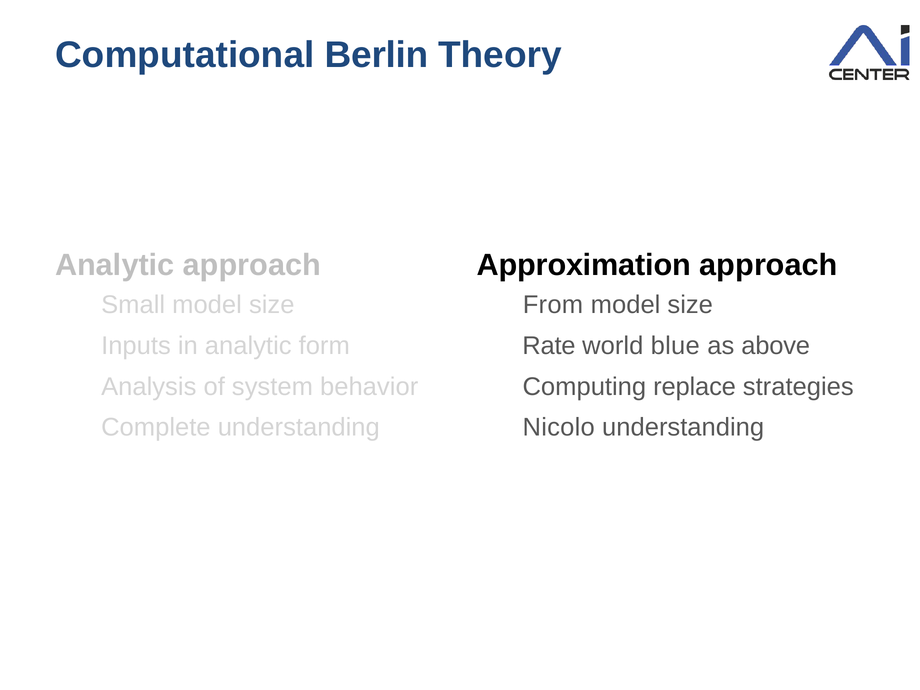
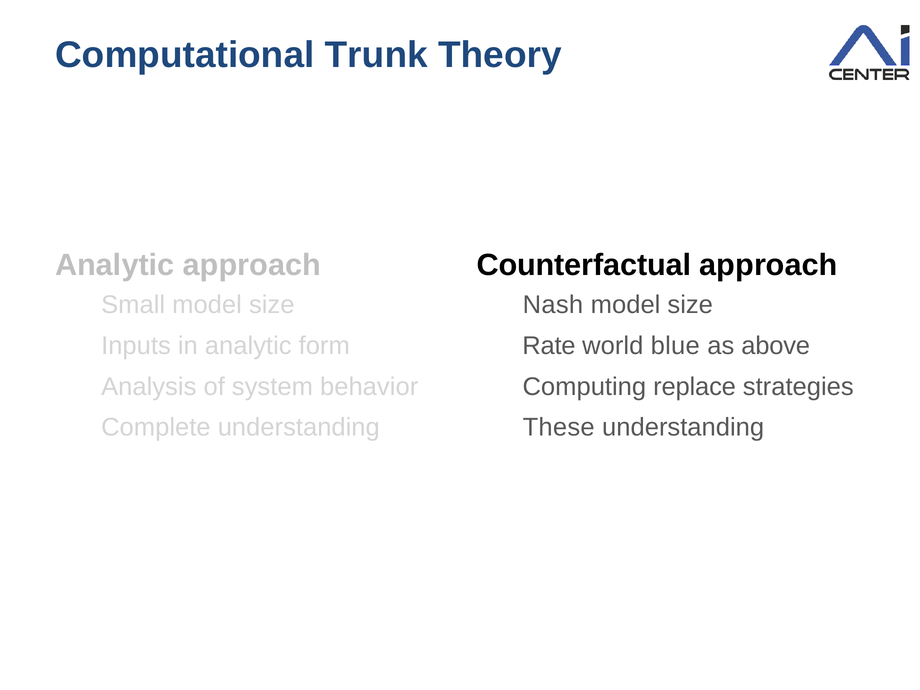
Berlin: Berlin -> Trunk
Approximation: Approximation -> Counterfactual
From: From -> Nash
Nicolo: Nicolo -> These
